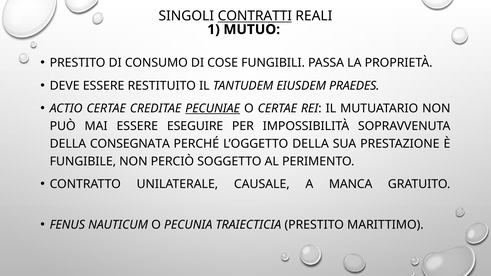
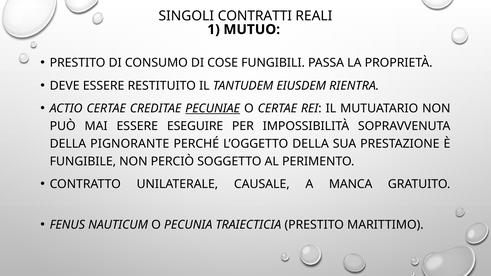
CONTRATTI underline: present -> none
PRAEDES: PRAEDES -> RIENTRA
CONSEGNATA: CONSEGNATA -> PIGNORANTE
